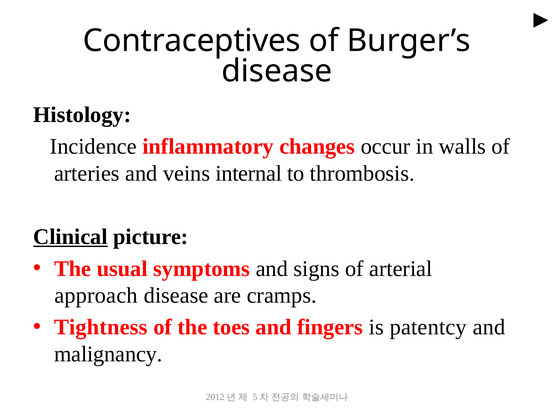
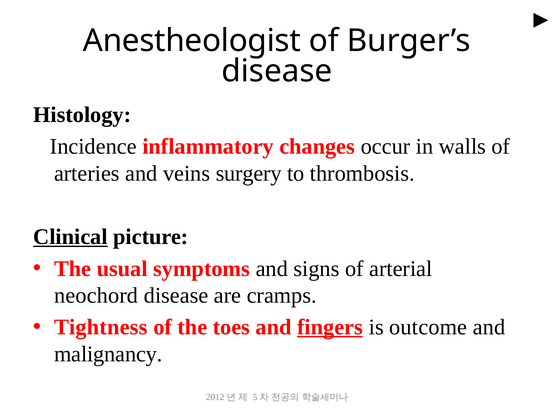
Contraceptives: Contraceptives -> Anestheologist
internal: internal -> surgery
approach: approach -> neochord
fingers underline: none -> present
patentcy: patentcy -> outcome
